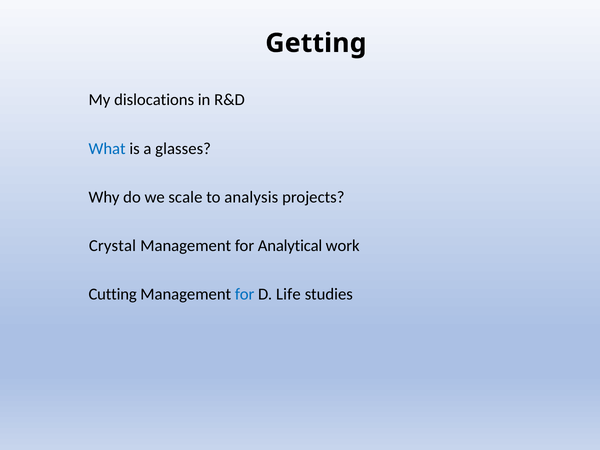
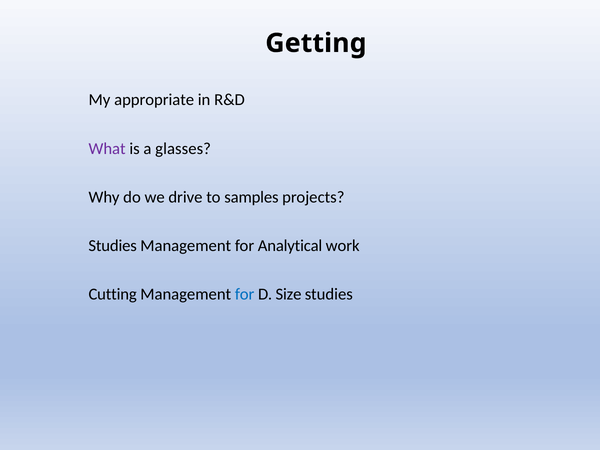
dislocations: dislocations -> appropriate
What colour: blue -> purple
scale: scale -> drive
analysis: analysis -> samples
Crystal at (112, 246): Crystal -> Studies
Life: Life -> Size
